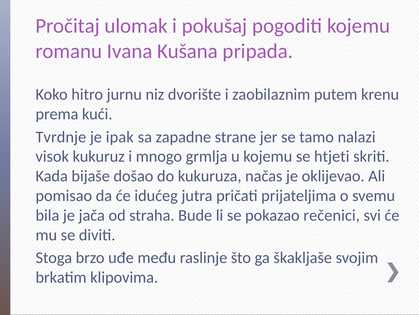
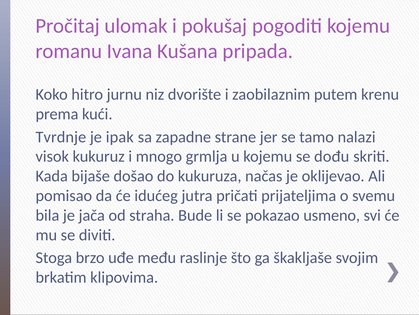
htjeti: htjeti -> dođu
rečenici: rečenici -> usmeno
